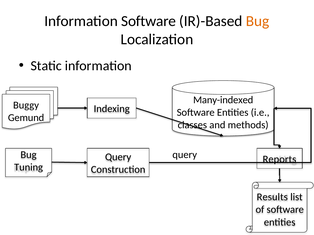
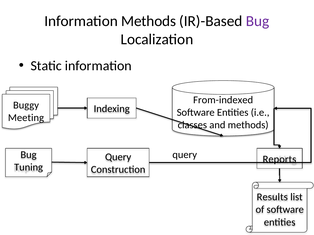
Information Software: Software -> Methods
Bug at (258, 21) colour: orange -> purple
Many-indexed: Many-indexed -> From-indexed
Gemund: Gemund -> Meeting
